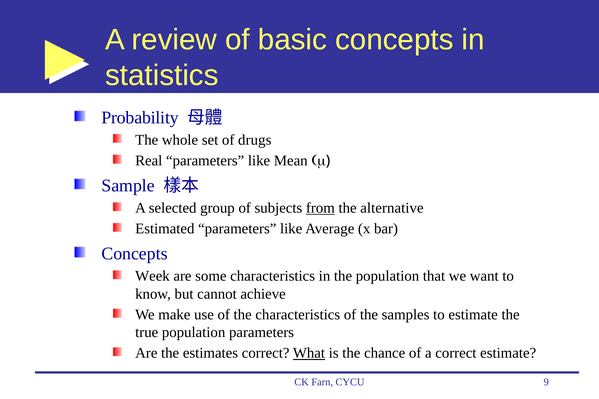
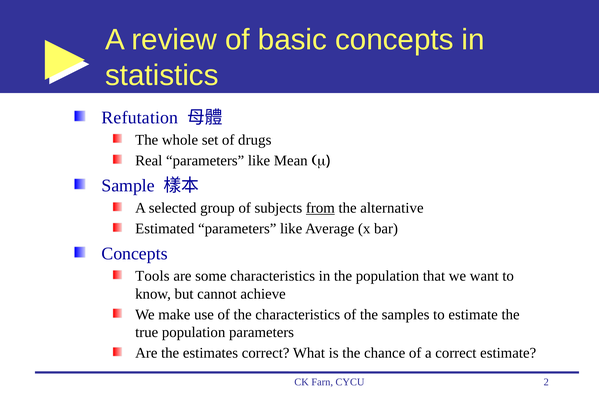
Probability: Probability -> Refutation
Week: Week -> Tools
What underline: present -> none
9: 9 -> 2
